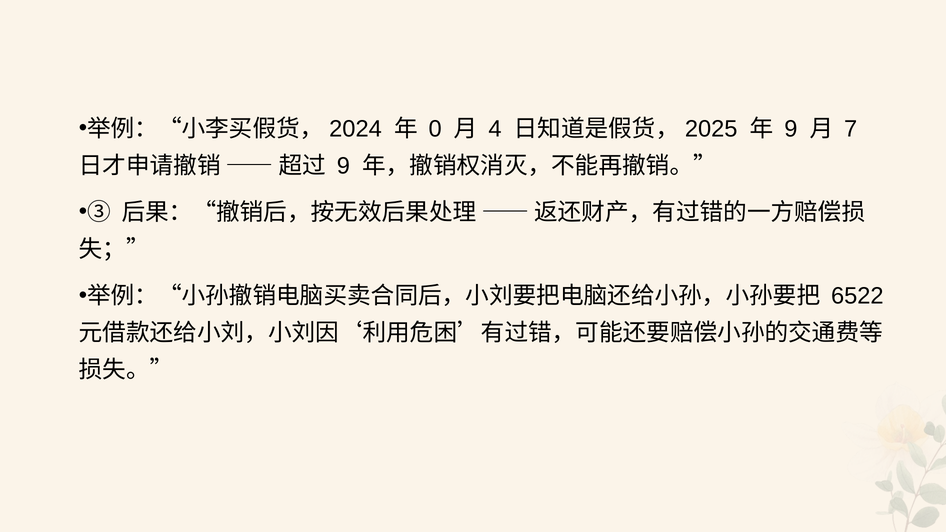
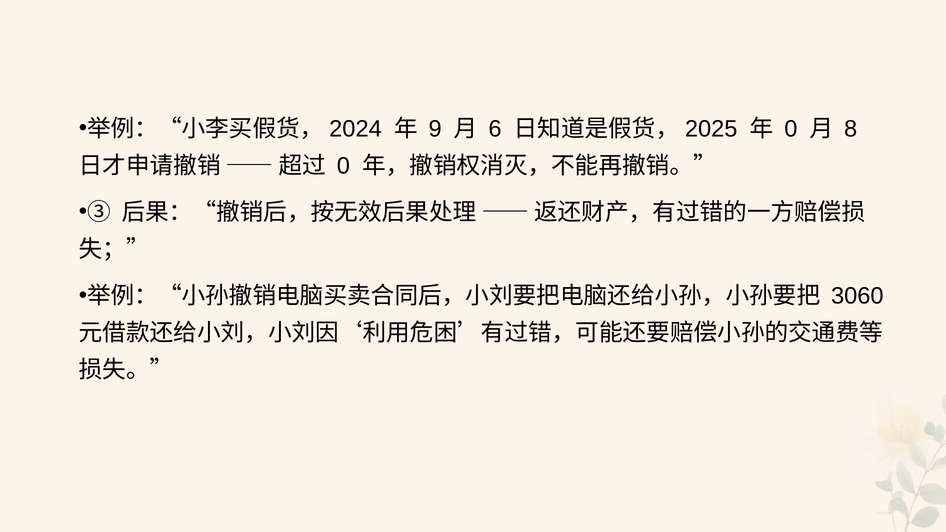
0: 0 -> 9
4: 4 -> 6
9 at (791, 129): 9 -> 0
7: 7 -> 8
9 at (343, 166): 9 -> 0
6522: 6522 -> 3060
